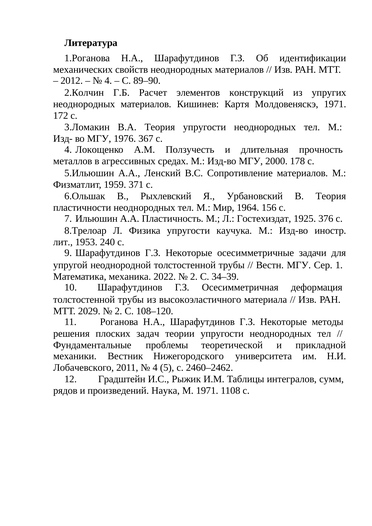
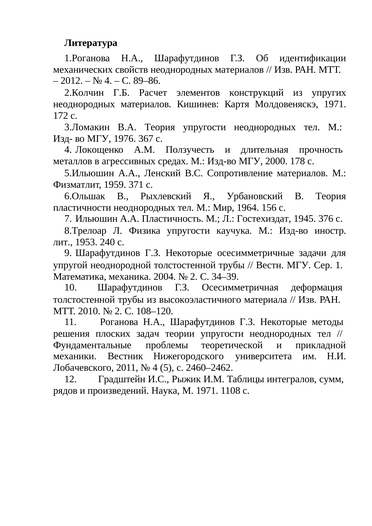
89–90: 89–90 -> 89–86
1925: 1925 -> 1945
2022: 2022 -> 2004
2029: 2029 -> 2010
